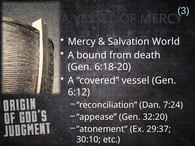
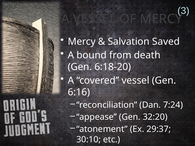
World: World -> Saved
6:12: 6:12 -> 6:16
